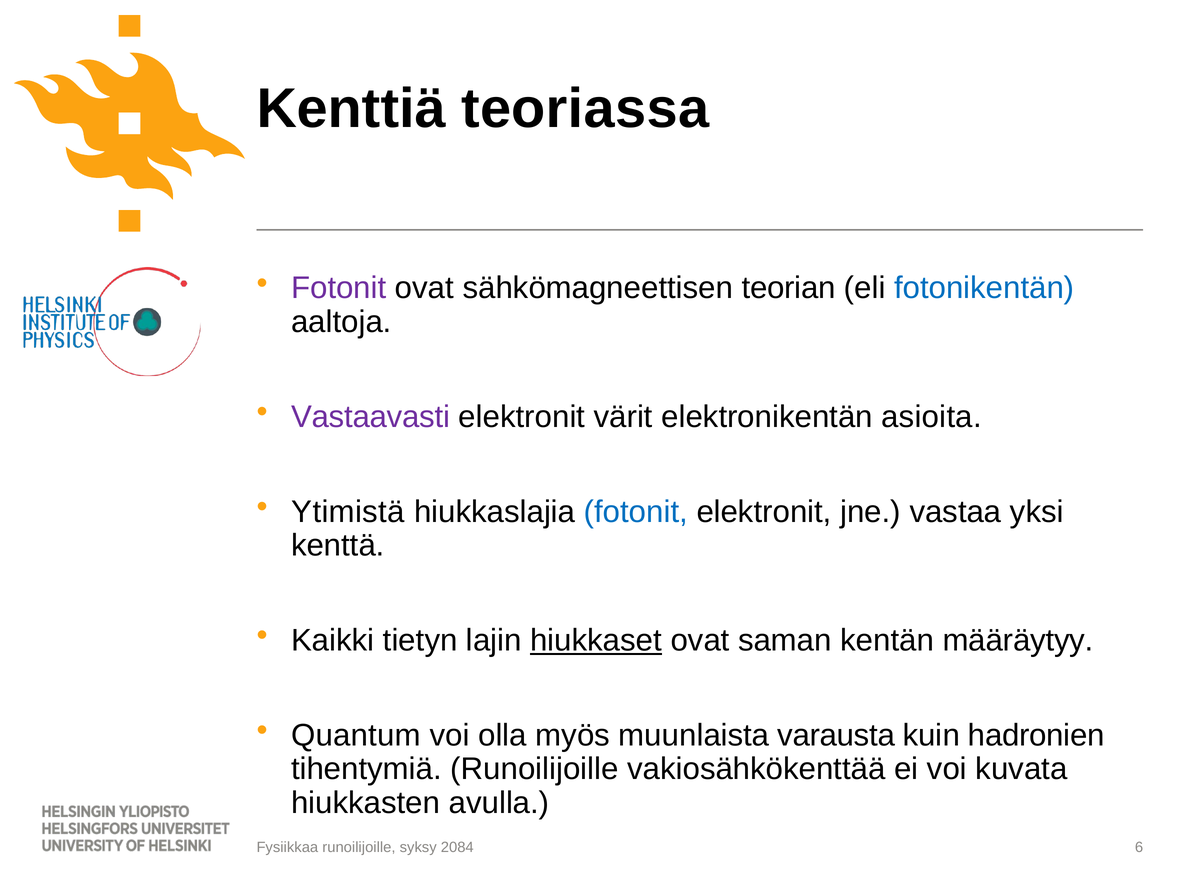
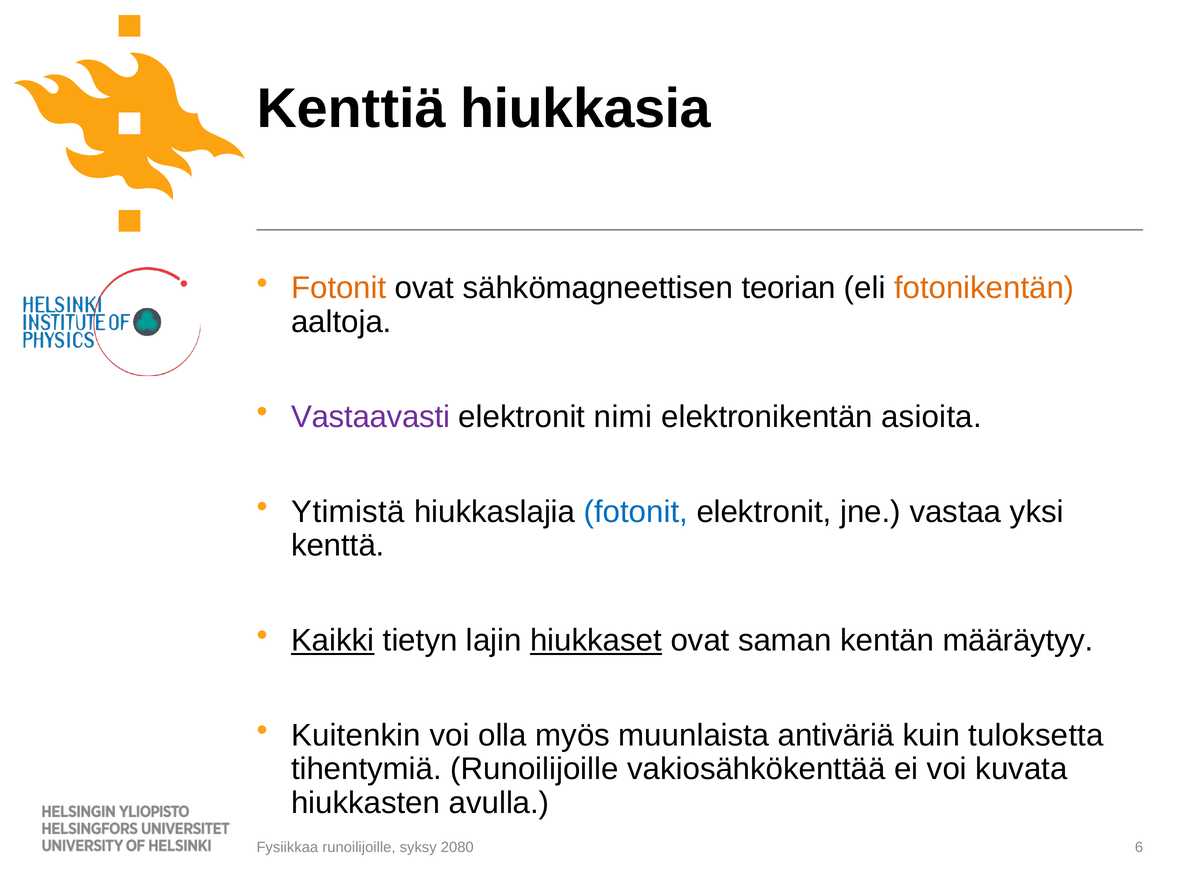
teoriassa: teoriassa -> hiukkasia
Fotonit at (339, 288) colour: purple -> orange
fotonikentän colour: blue -> orange
värit: värit -> nimi
Kaikki underline: none -> present
Quantum: Quantum -> Kuitenkin
varausta: varausta -> antiväriä
hadronien: hadronien -> tuloksetta
2084: 2084 -> 2080
